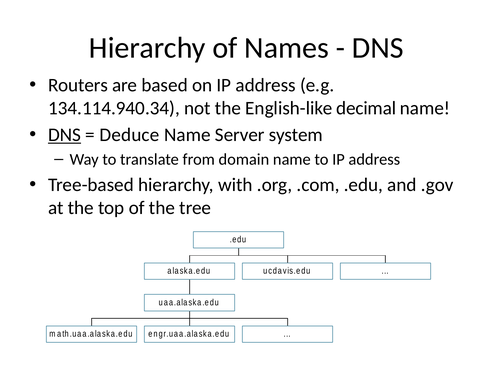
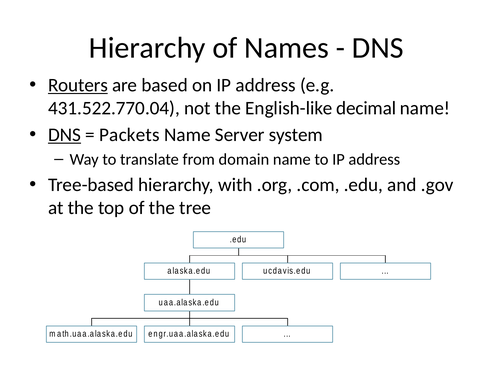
Routers underline: none -> present
134.114.940.34: 134.114.940.34 -> 431.522.770.04
Deduce: Deduce -> Packets
